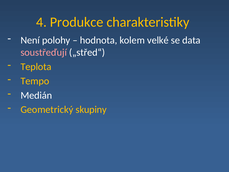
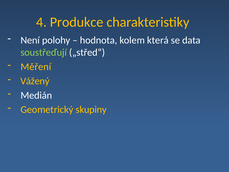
velké: velké -> která
soustřeďují colour: pink -> light green
Teplota: Teplota -> Měření
Tempo: Tempo -> Vážený
